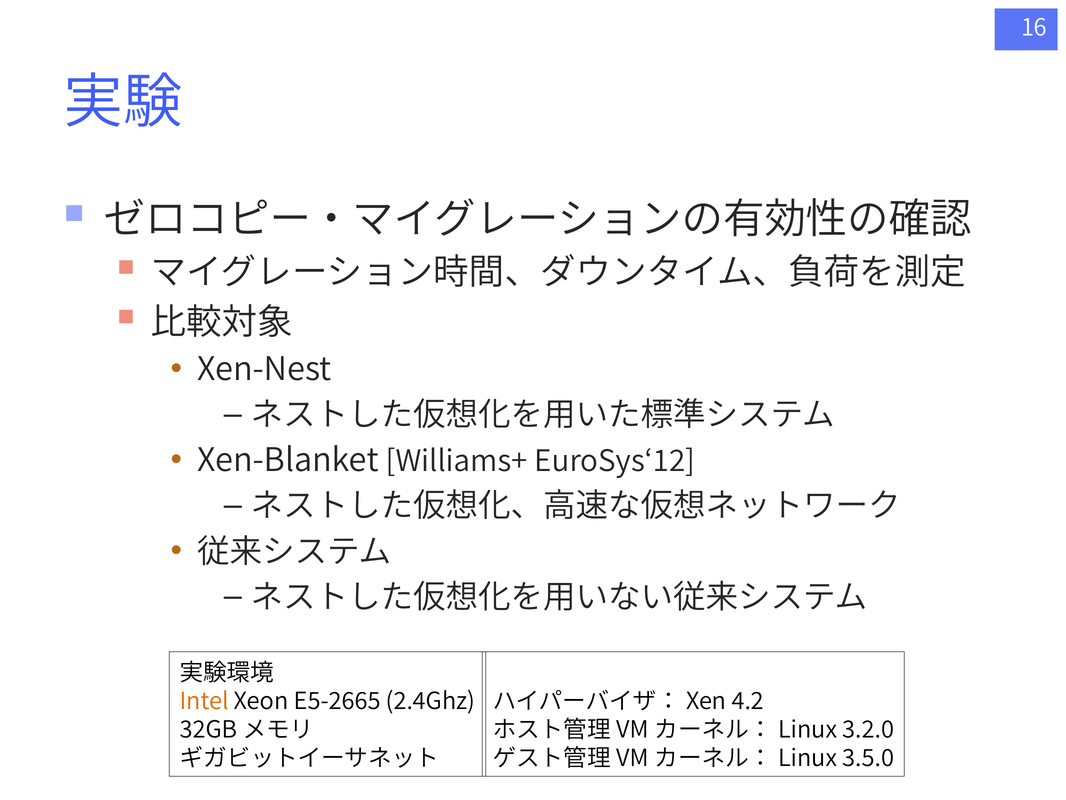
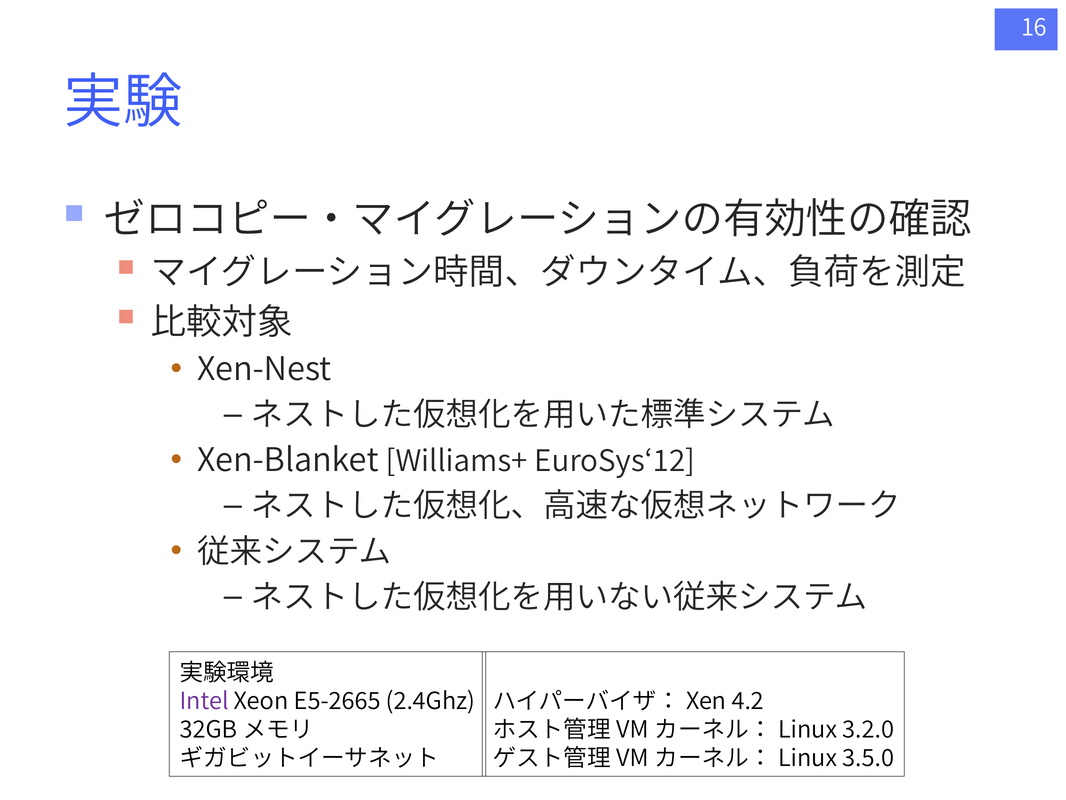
Intel colour: orange -> purple
